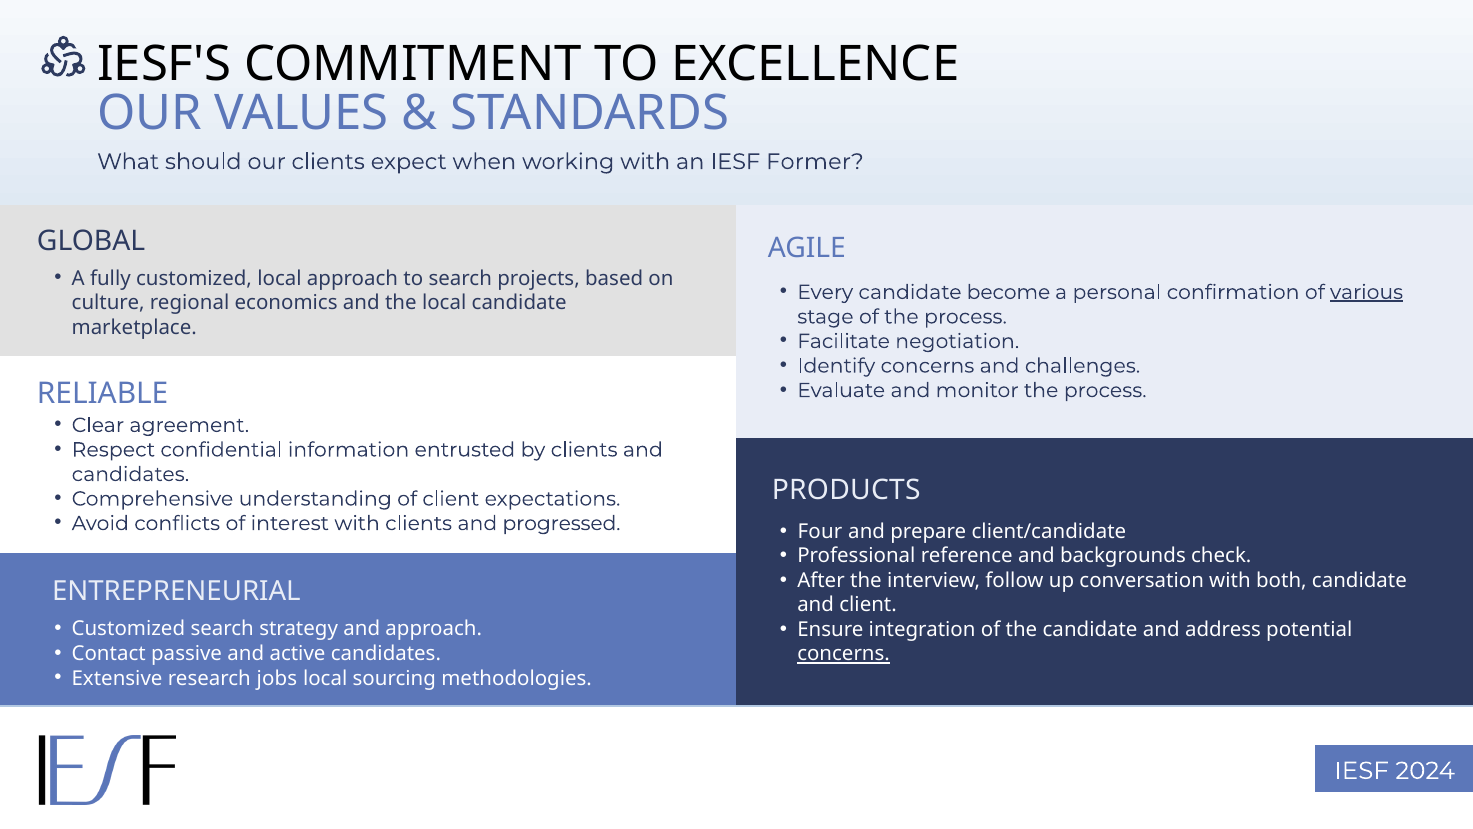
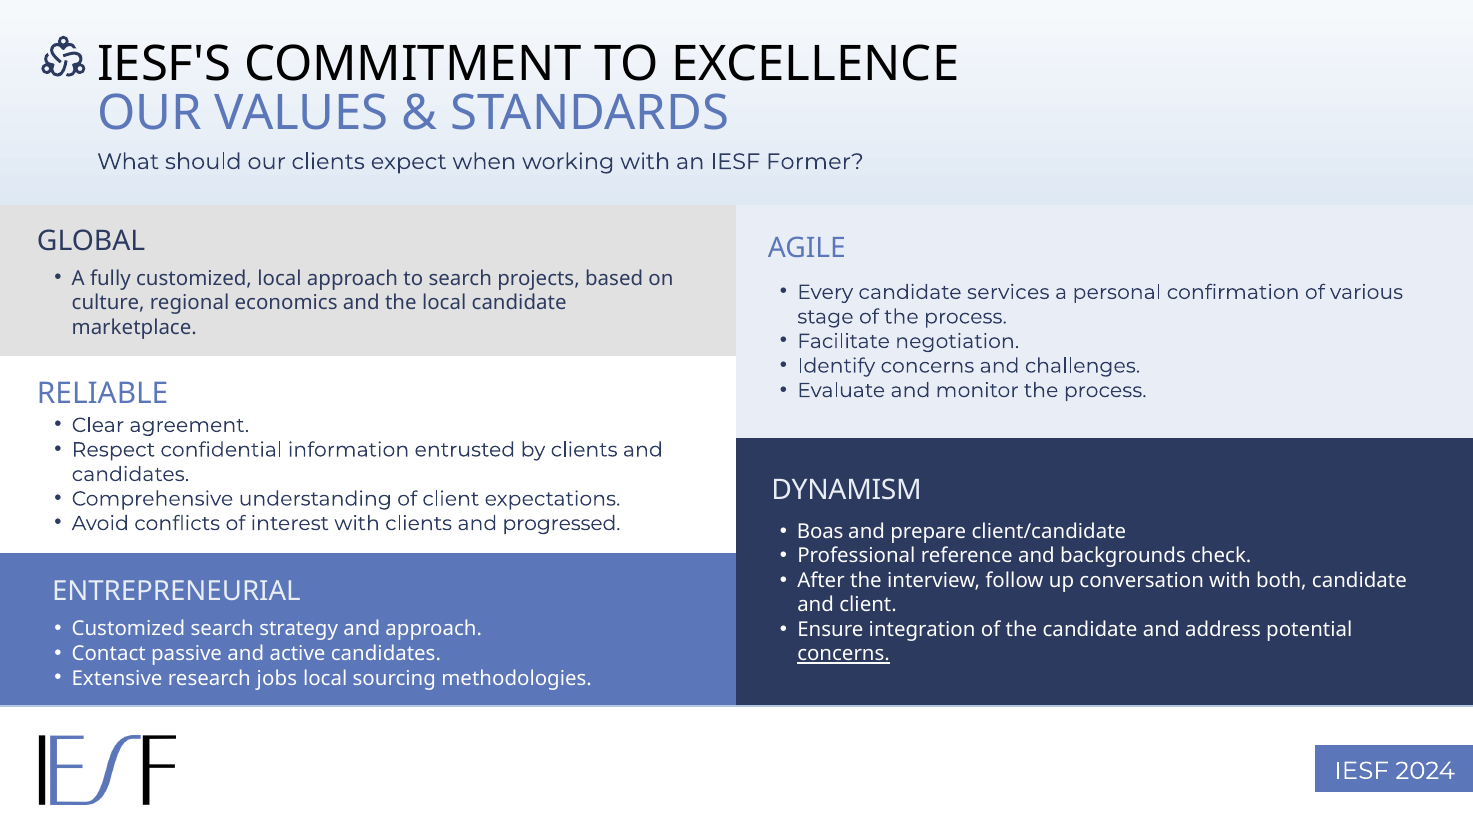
become: become -> services
various underline: present -> none
PRODUCTS: PRODUCTS -> DYNAMISM
Four: Four -> Boas
